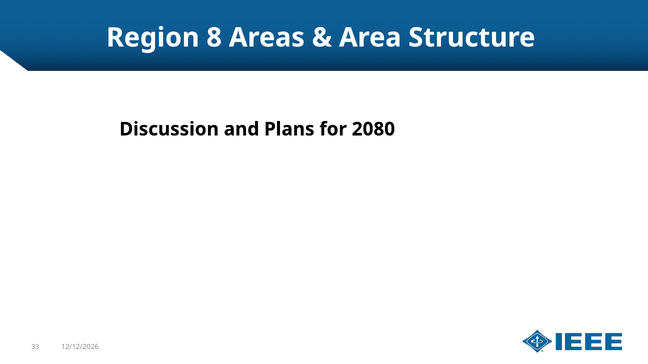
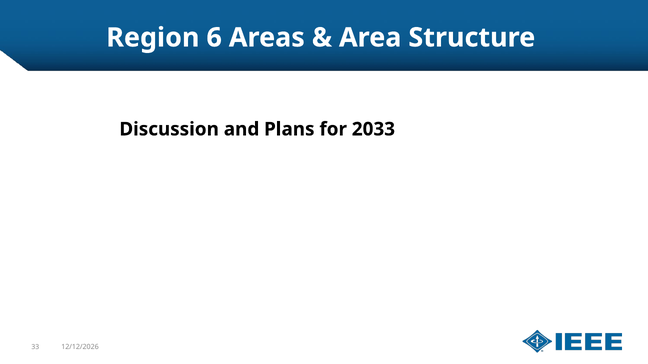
8: 8 -> 6
2080: 2080 -> 2033
